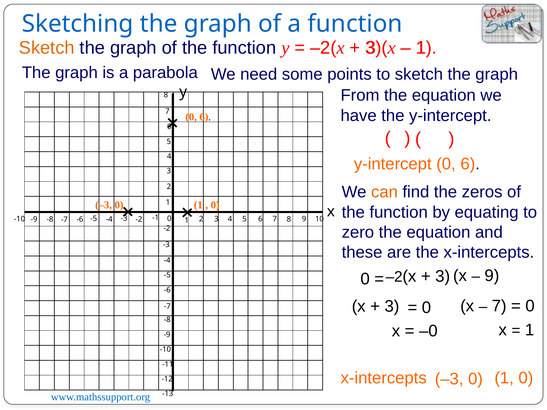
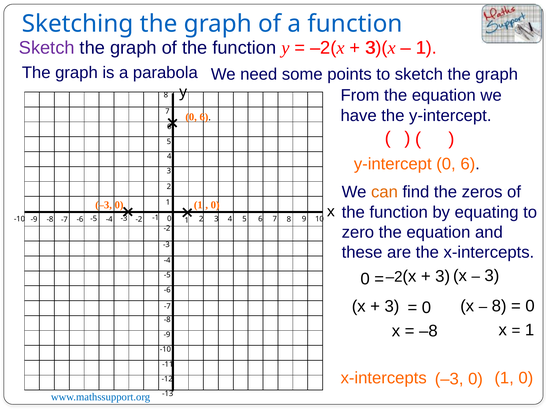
Sketch at (47, 48) colour: orange -> purple
9 at (492, 276): 9 -> 3
7 at (499, 306): 7 -> 8
–0: –0 -> –8
